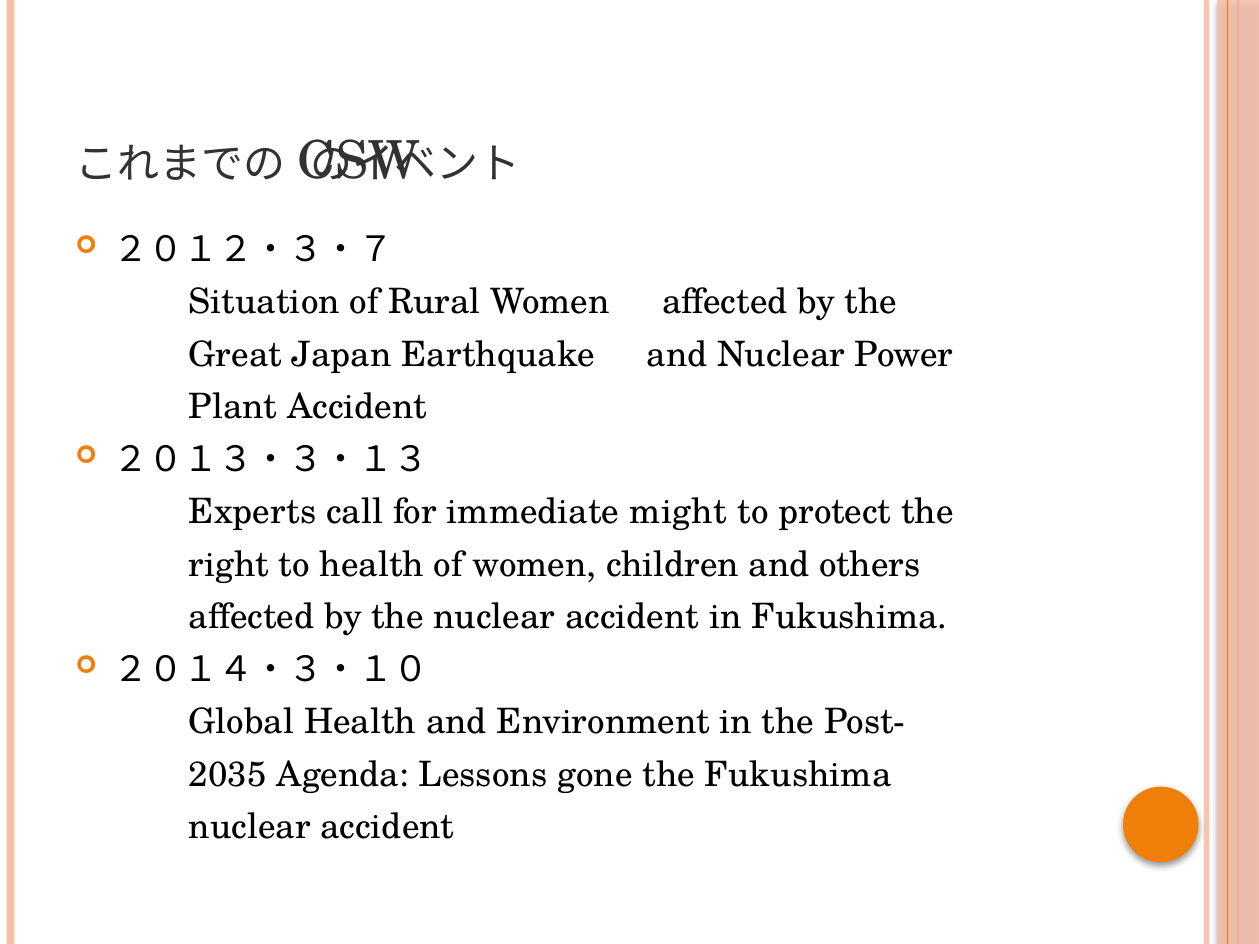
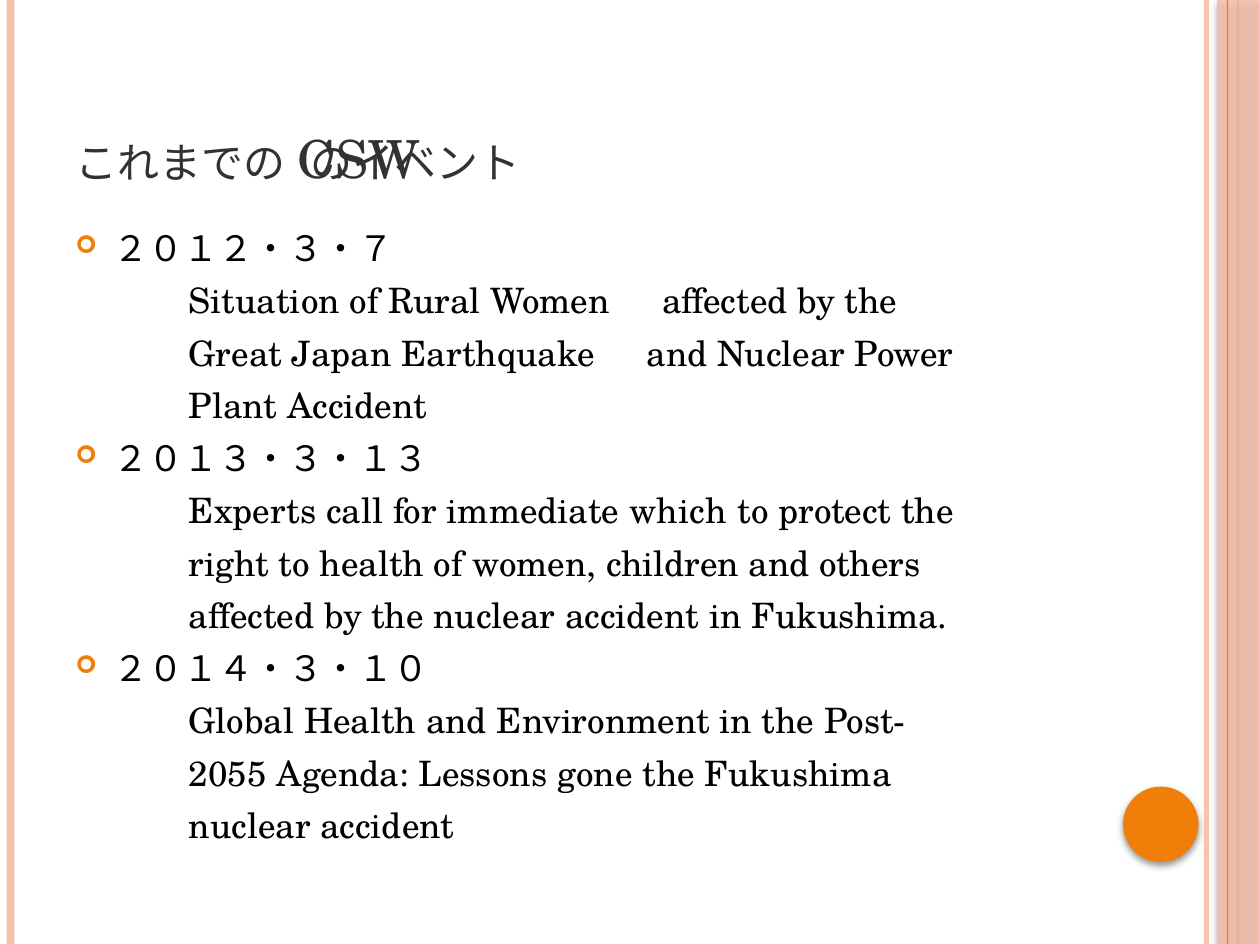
might: might -> which
2035: 2035 -> 2055
